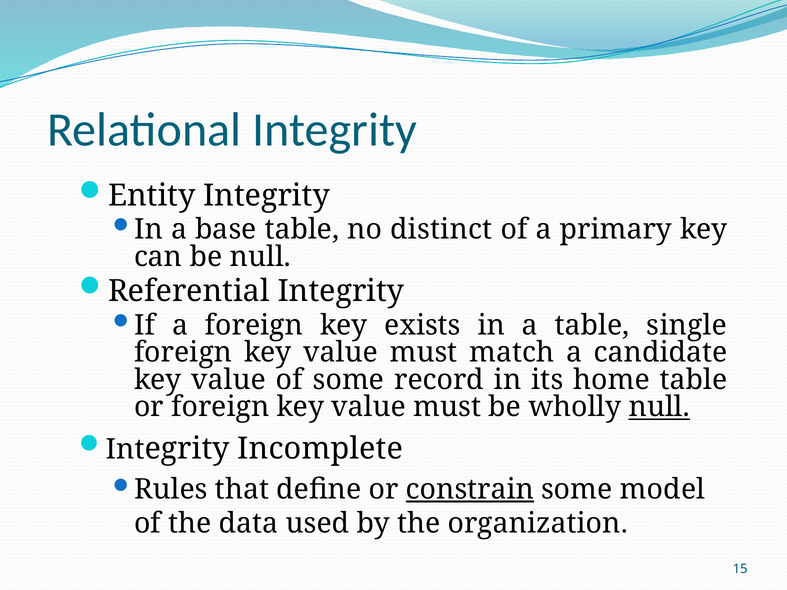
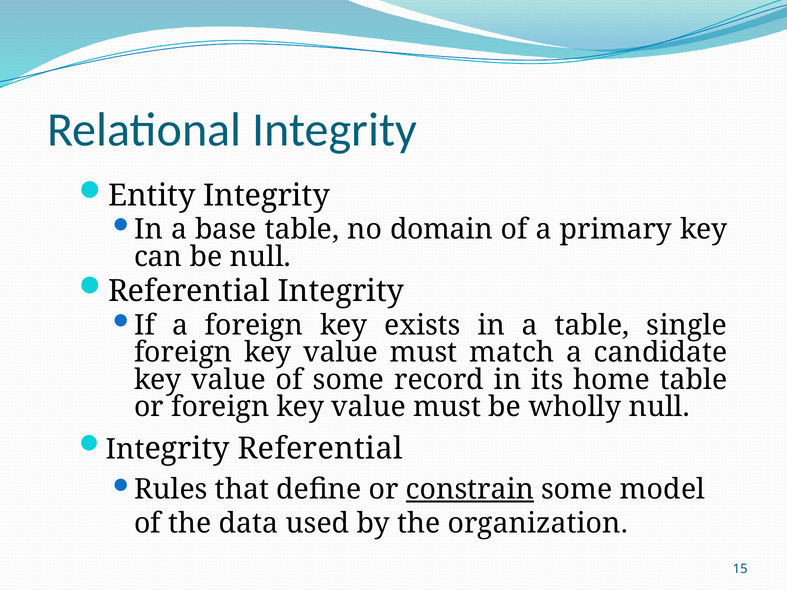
distinct: distinct -> domain
null at (659, 407) underline: present -> none
Integrity Incomplete: Incomplete -> Referential
